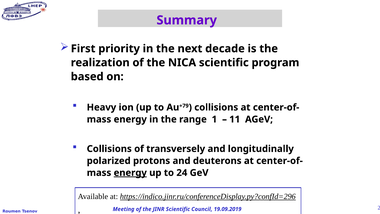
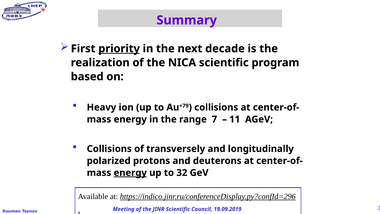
priority underline: none -> present
1: 1 -> 7
24: 24 -> 32
